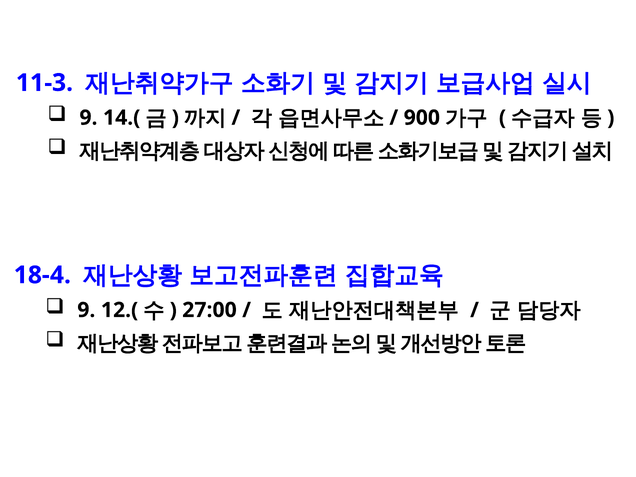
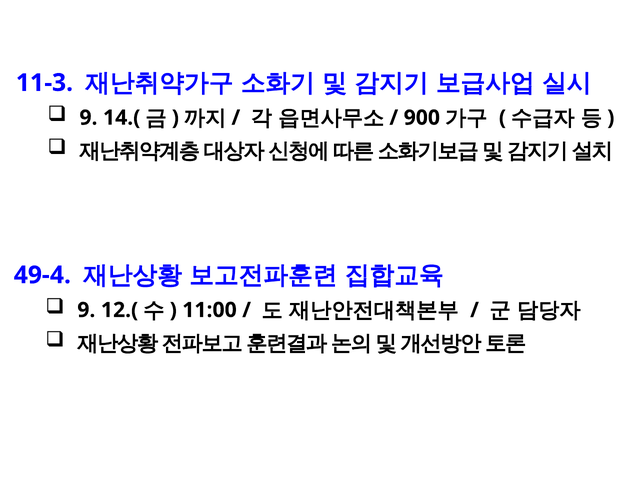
18-4: 18-4 -> 49-4
27:00: 27:00 -> 11:00
